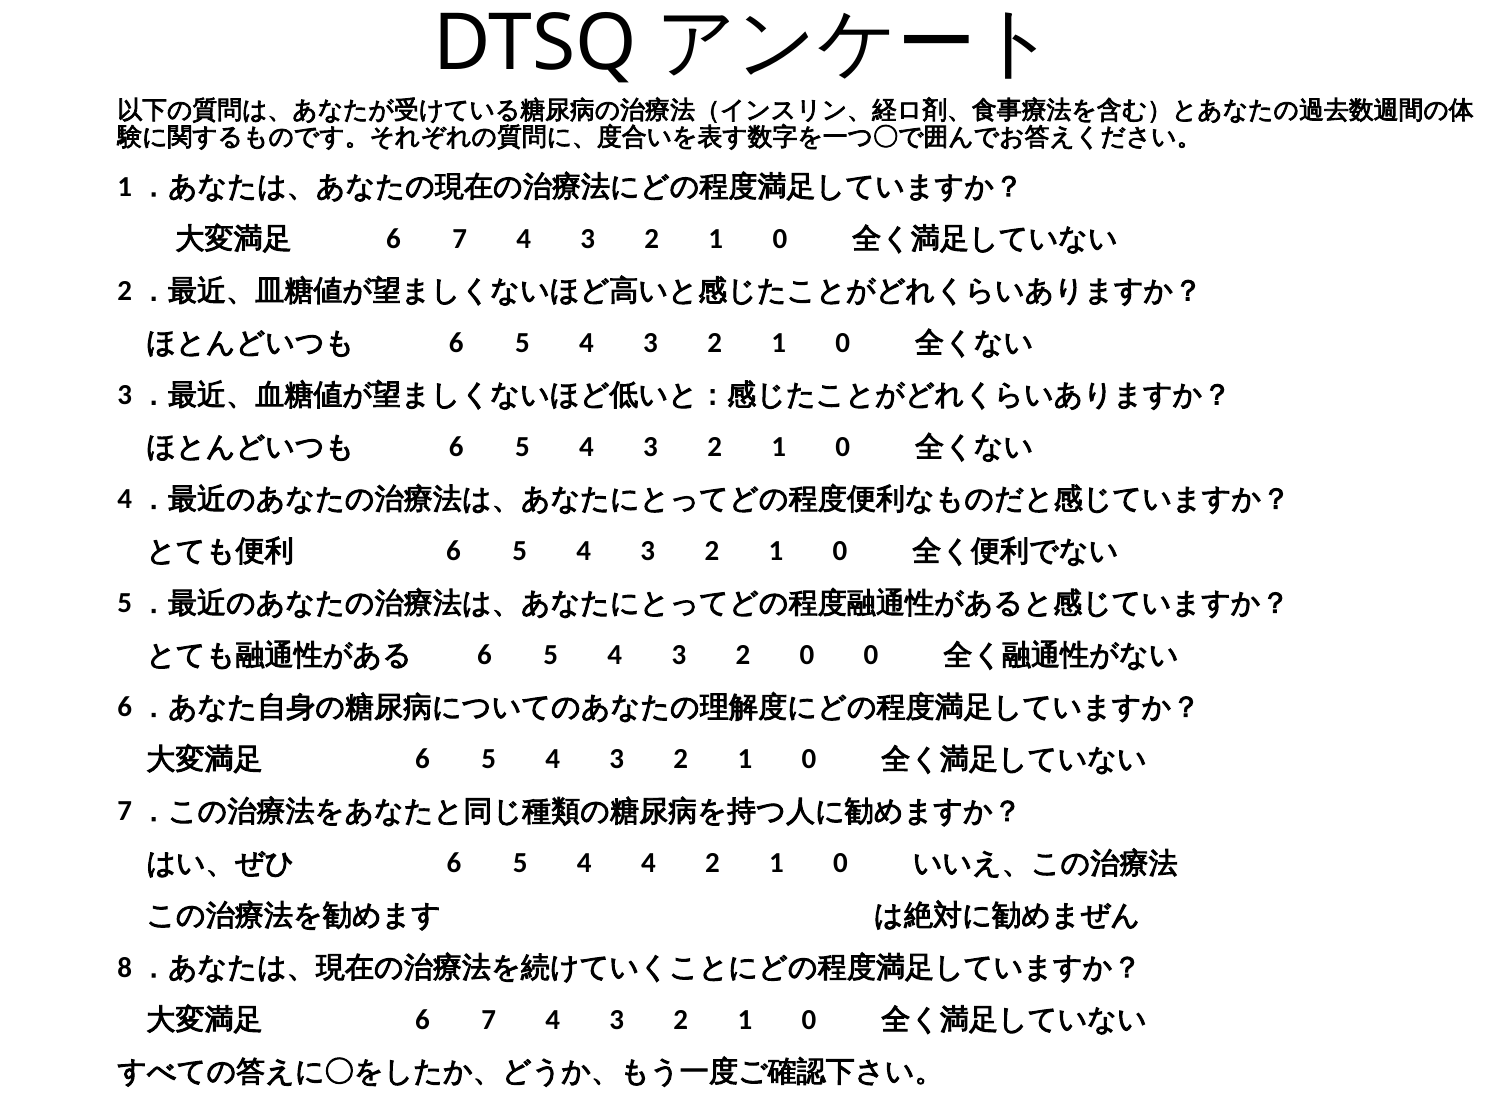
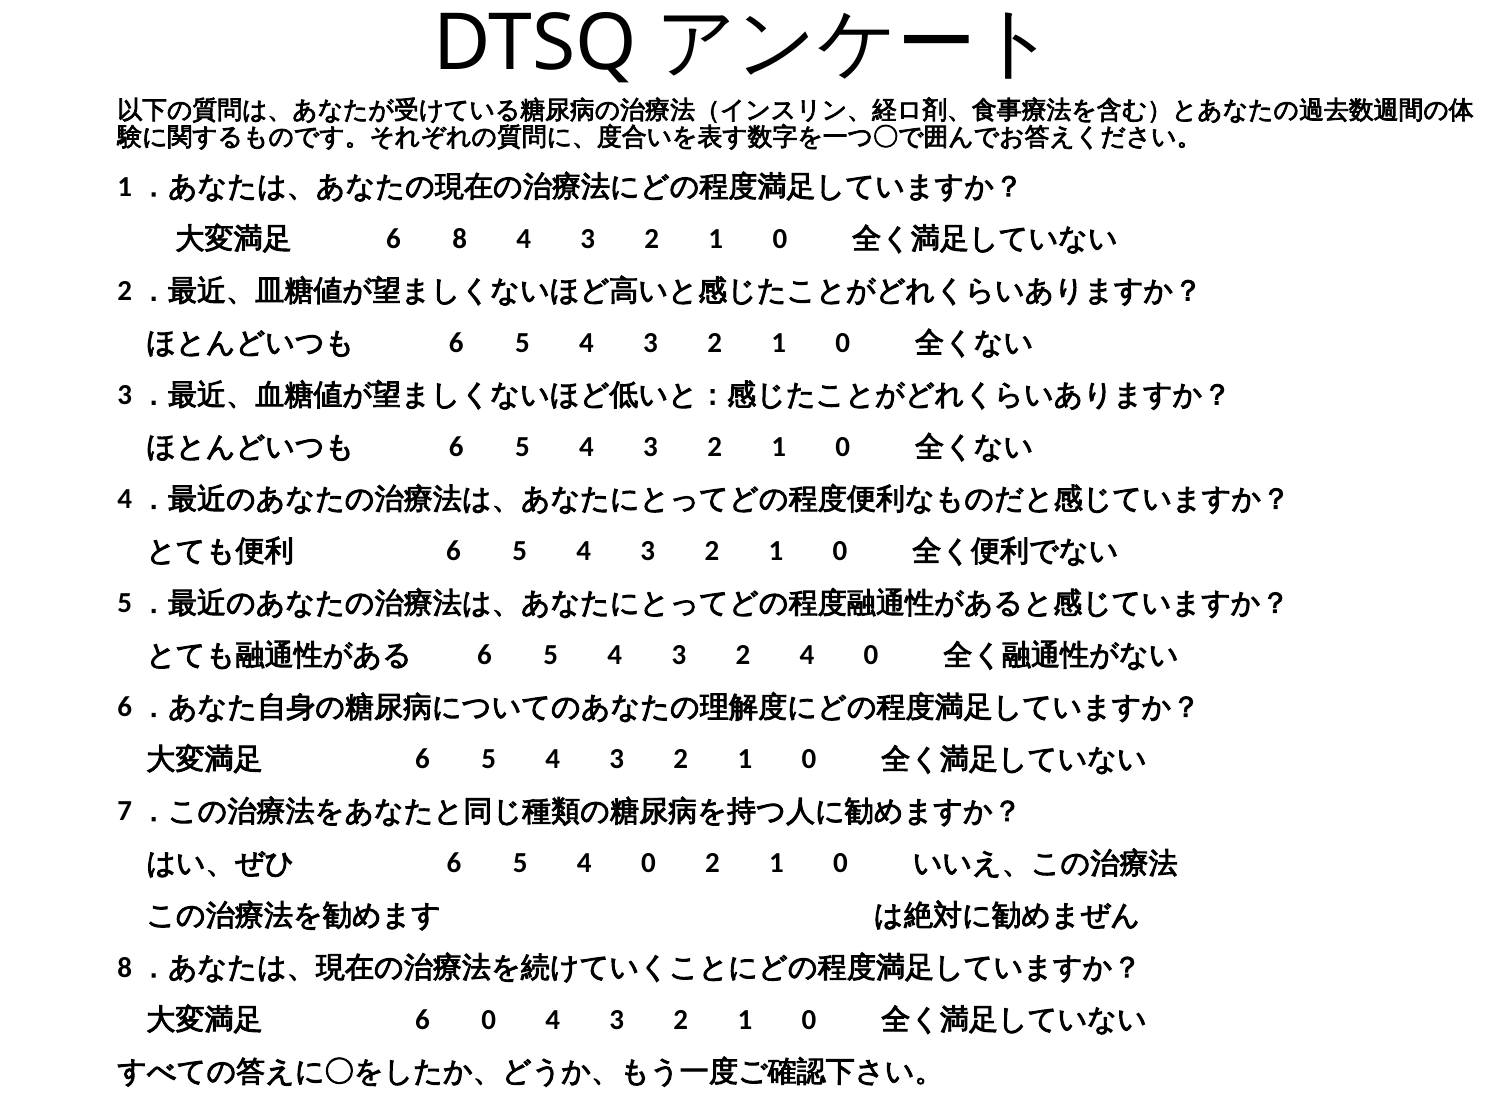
7 at (460, 239): 7 -> 8
2 0: 0 -> 4
5 4 4: 4 -> 0
7 at (489, 1020): 7 -> 0
